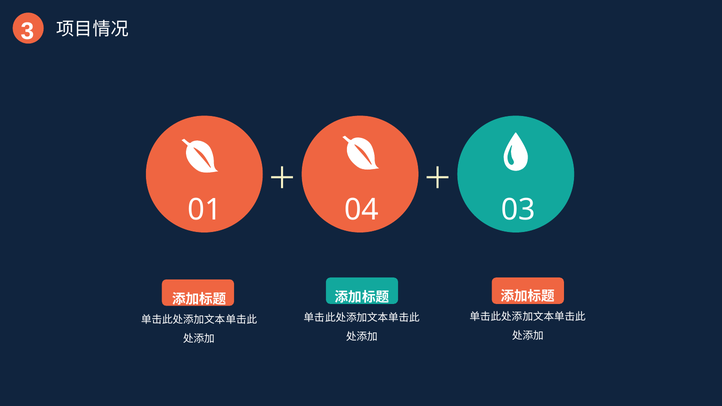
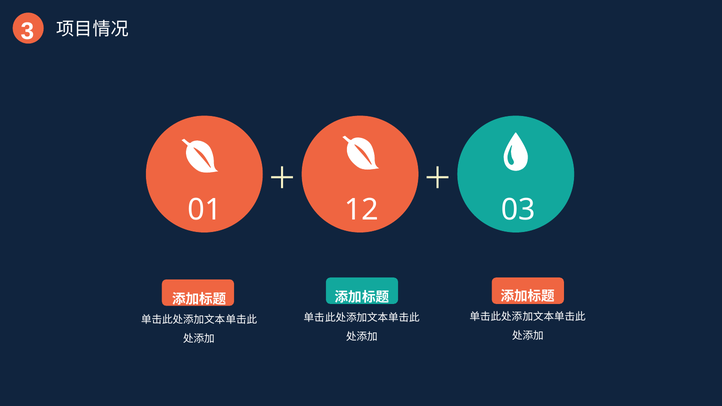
04: 04 -> 12
